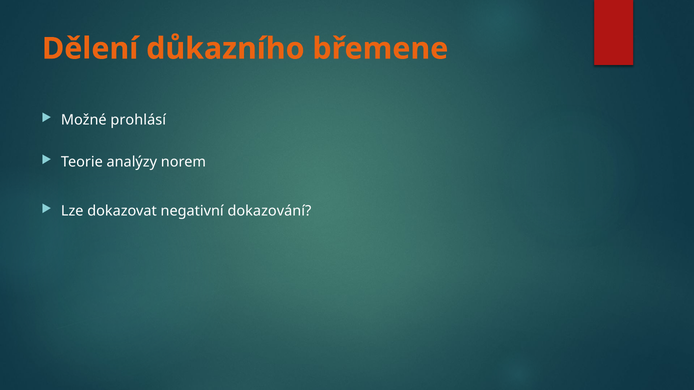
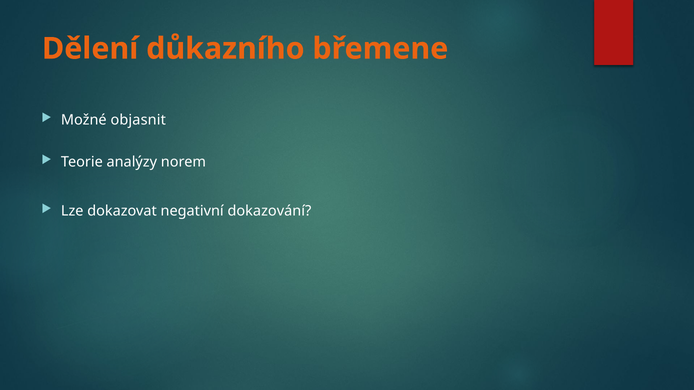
prohlásí: prohlásí -> objasnit
